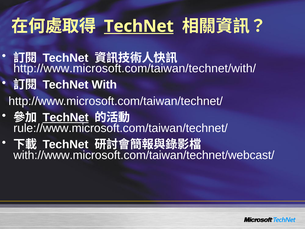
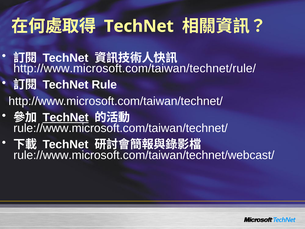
TechNet at (139, 26) underline: present -> none
http://www.microsoft.com/taiwan/technet/with/: http://www.microsoft.com/taiwan/technet/with/ -> http://www.microsoft.com/taiwan/technet/rule/
With: With -> Rule
with://www.microsoft.com/taiwan/technet/webcast/: with://www.microsoft.com/taiwan/technet/webcast/ -> rule://www.microsoft.com/taiwan/technet/webcast/
